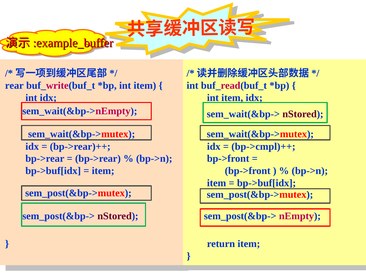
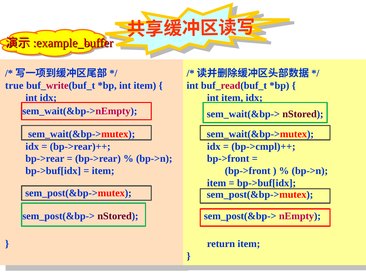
rear: rear -> true
